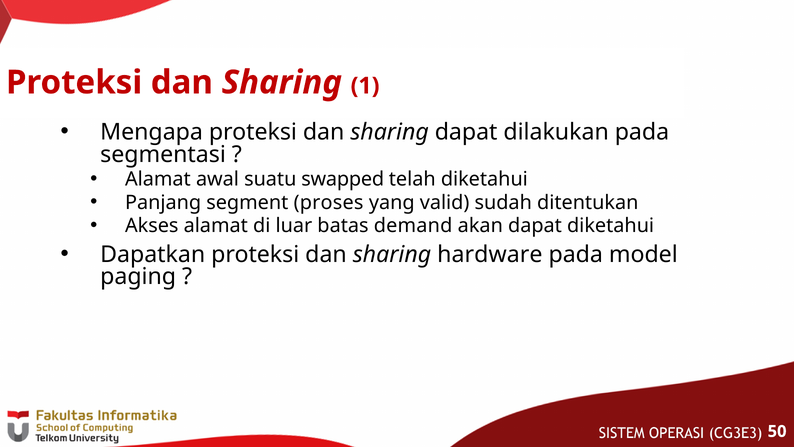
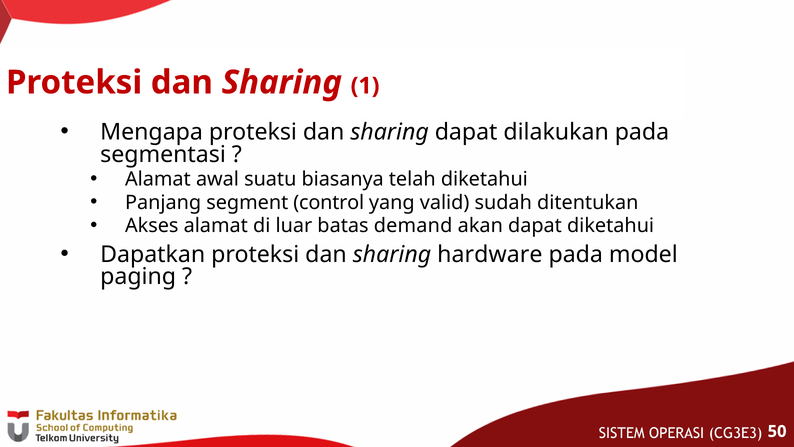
swapped: swapped -> biasanya
proses: proses -> control
